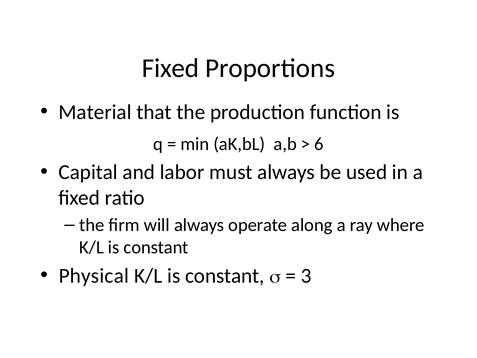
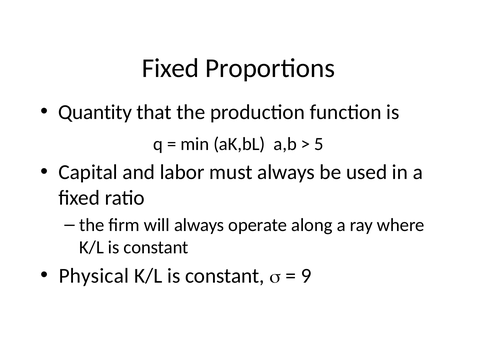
Material: Material -> Quantity
6: 6 -> 5
3: 3 -> 9
